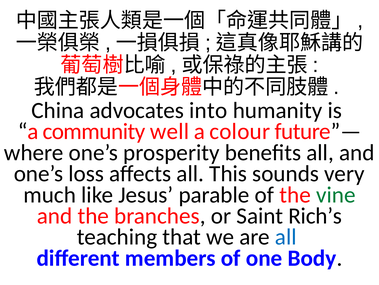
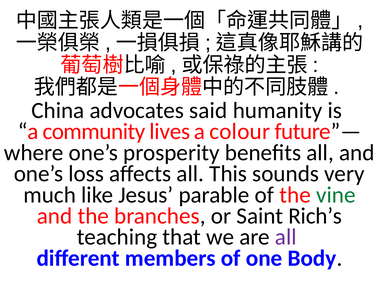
into: into -> said
well: well -> lives
all at (286, 236) colour: blue -> purple
